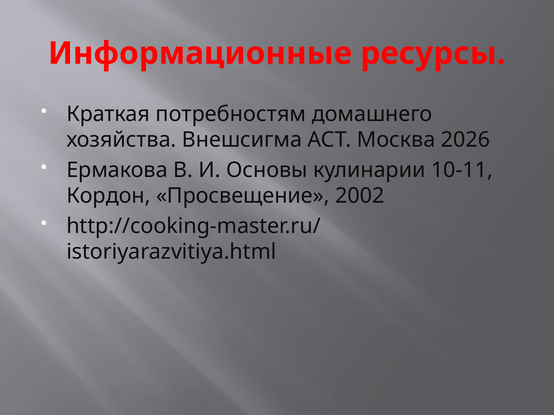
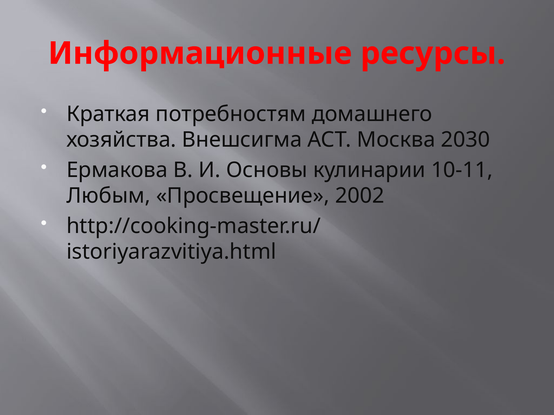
2026: 2026 -> 2030
Кордон: Кордон -> Любым
